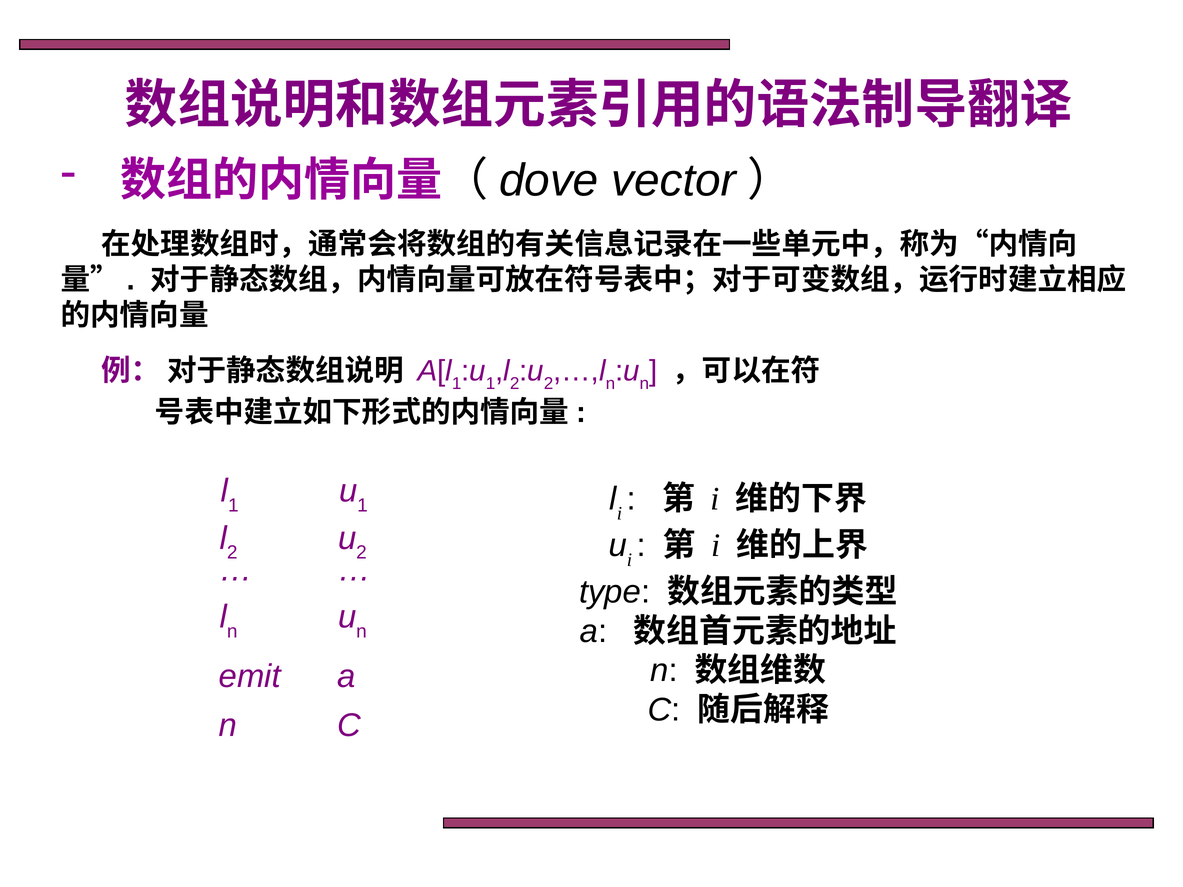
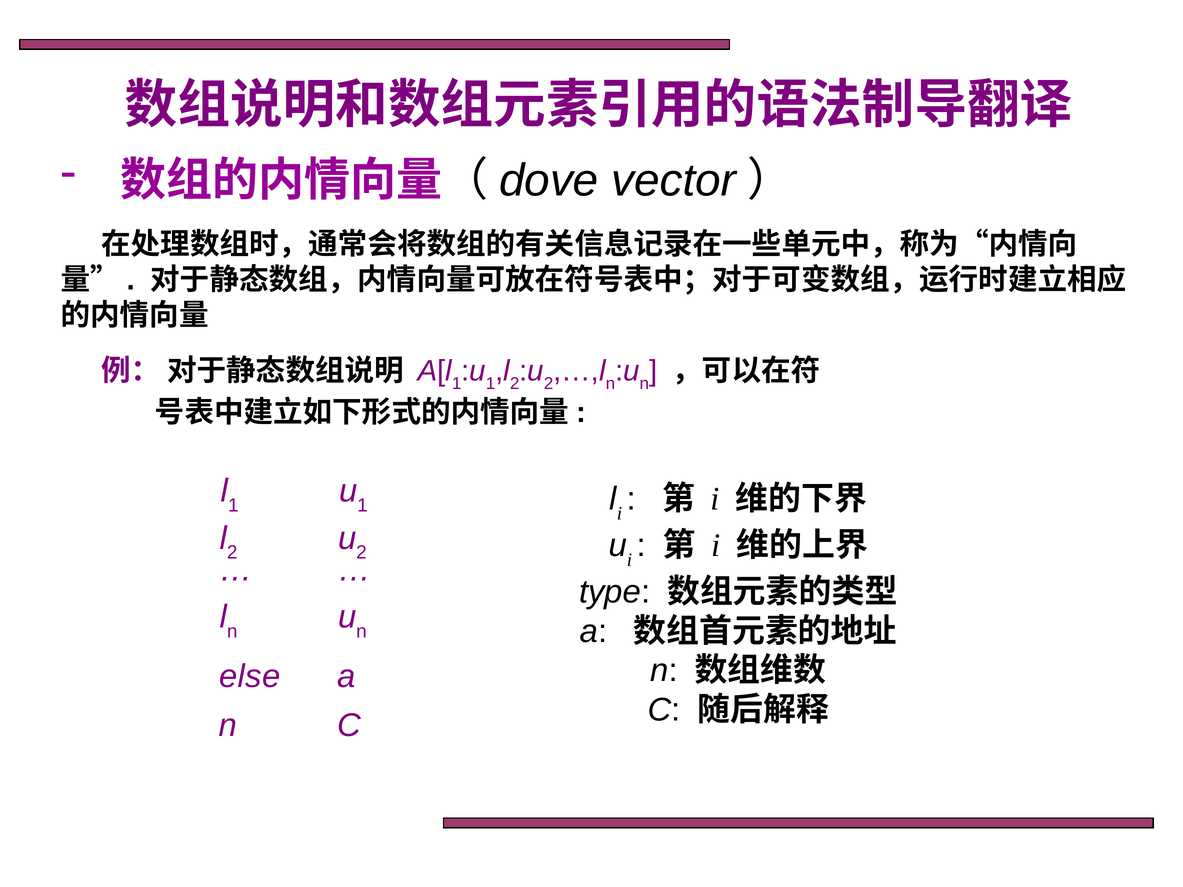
emit: emit -> else
